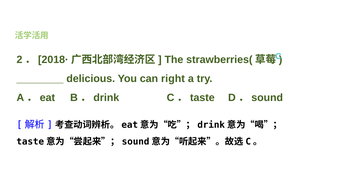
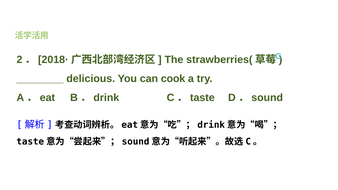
right: right -> cook
